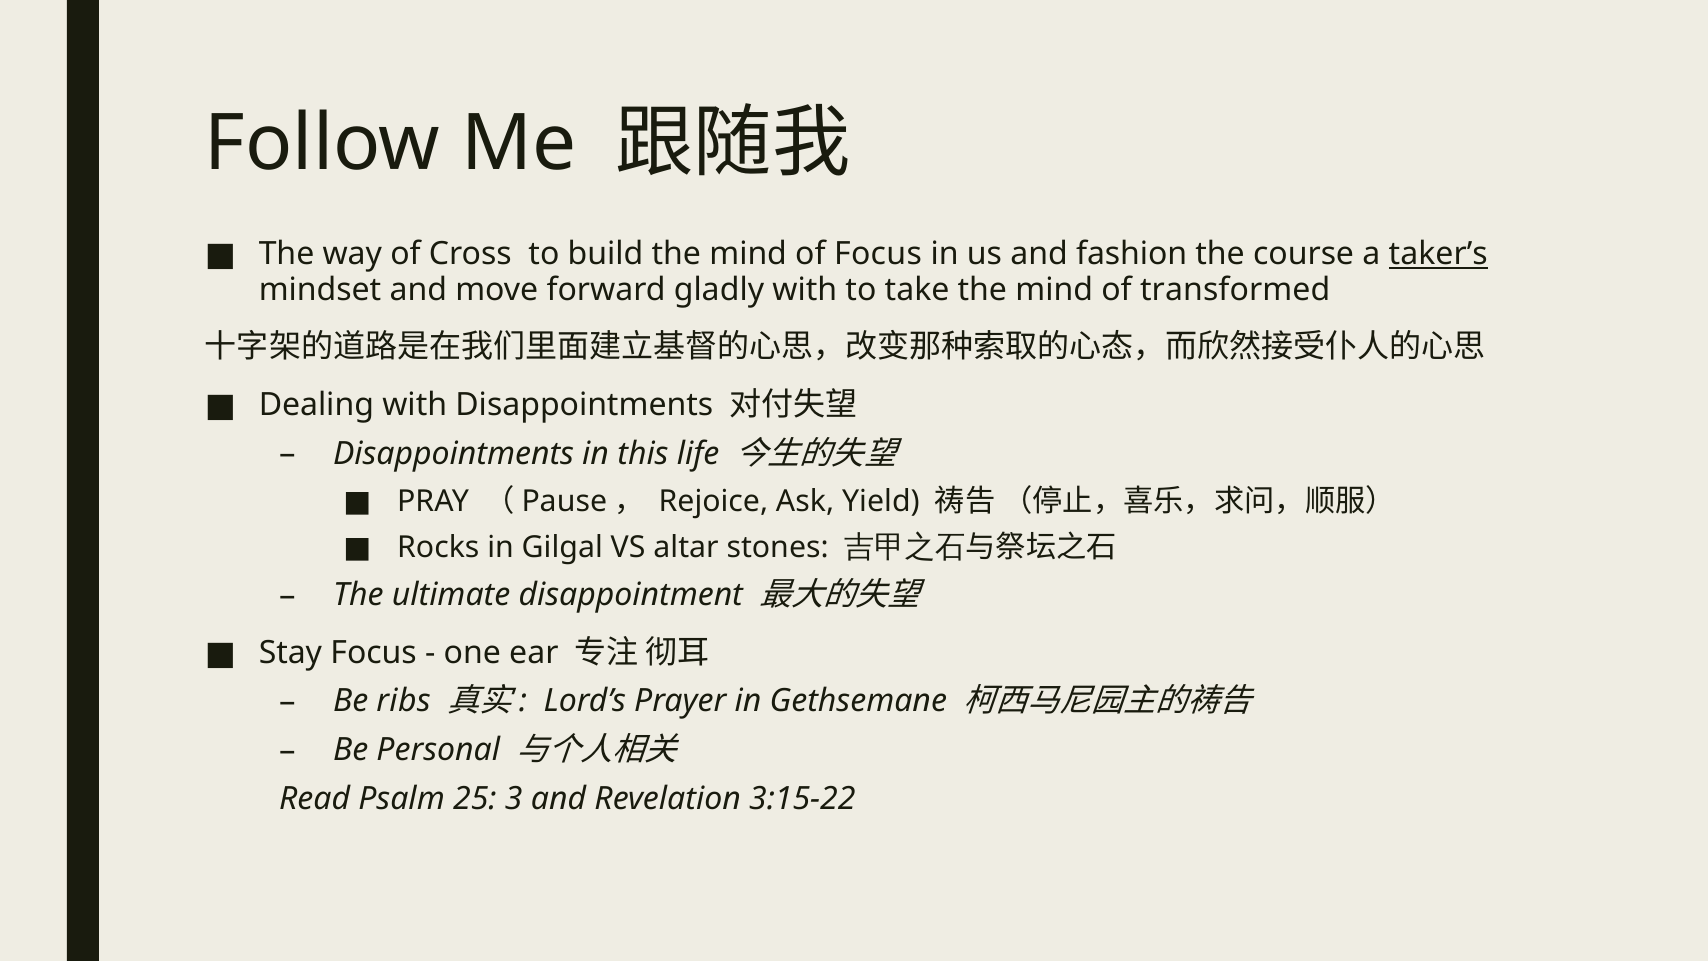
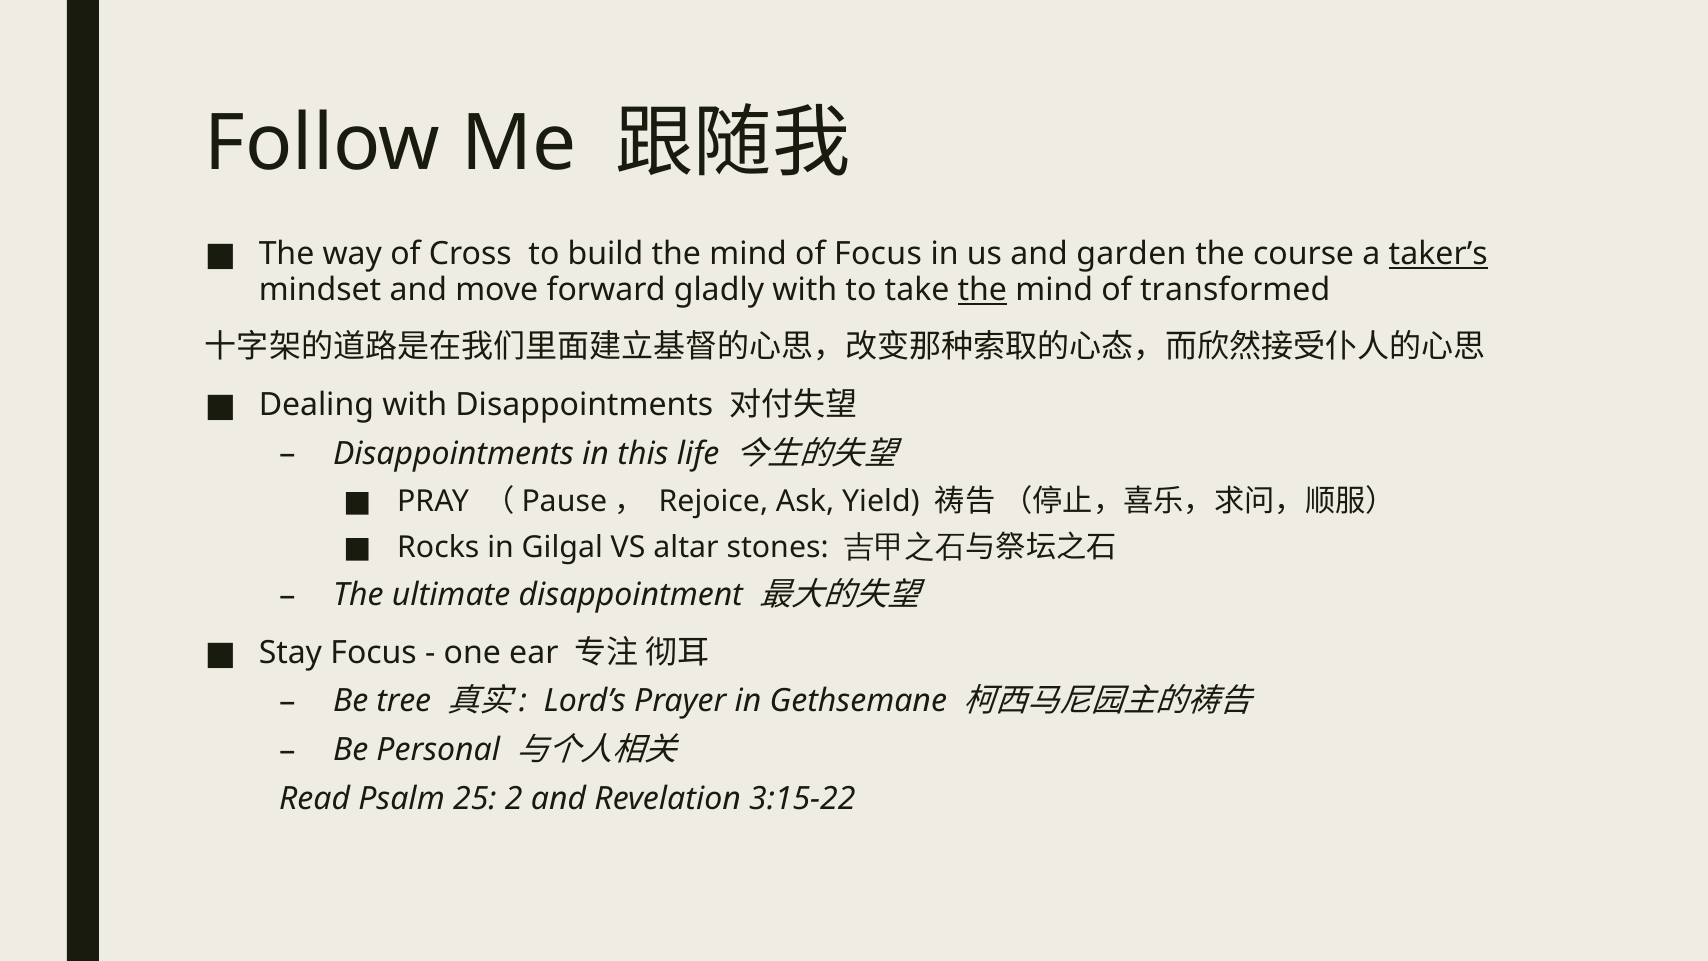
fashion: fashion -> garden
the at (982, 290) underline: none -> present
ribs: ribs -> tree
3: 3 -> 2
